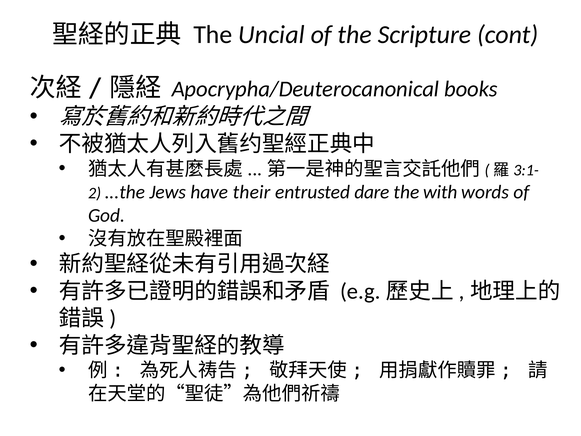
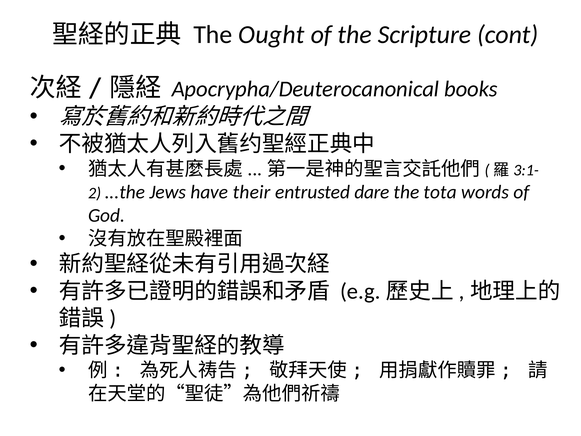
Uncial: Uncial -> Ought
with: with -> tota
